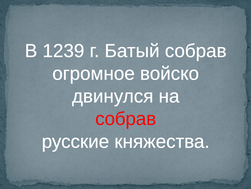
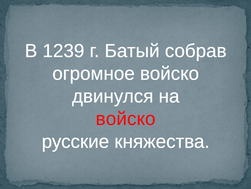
собрав at (126, 118): собрав -> войско
